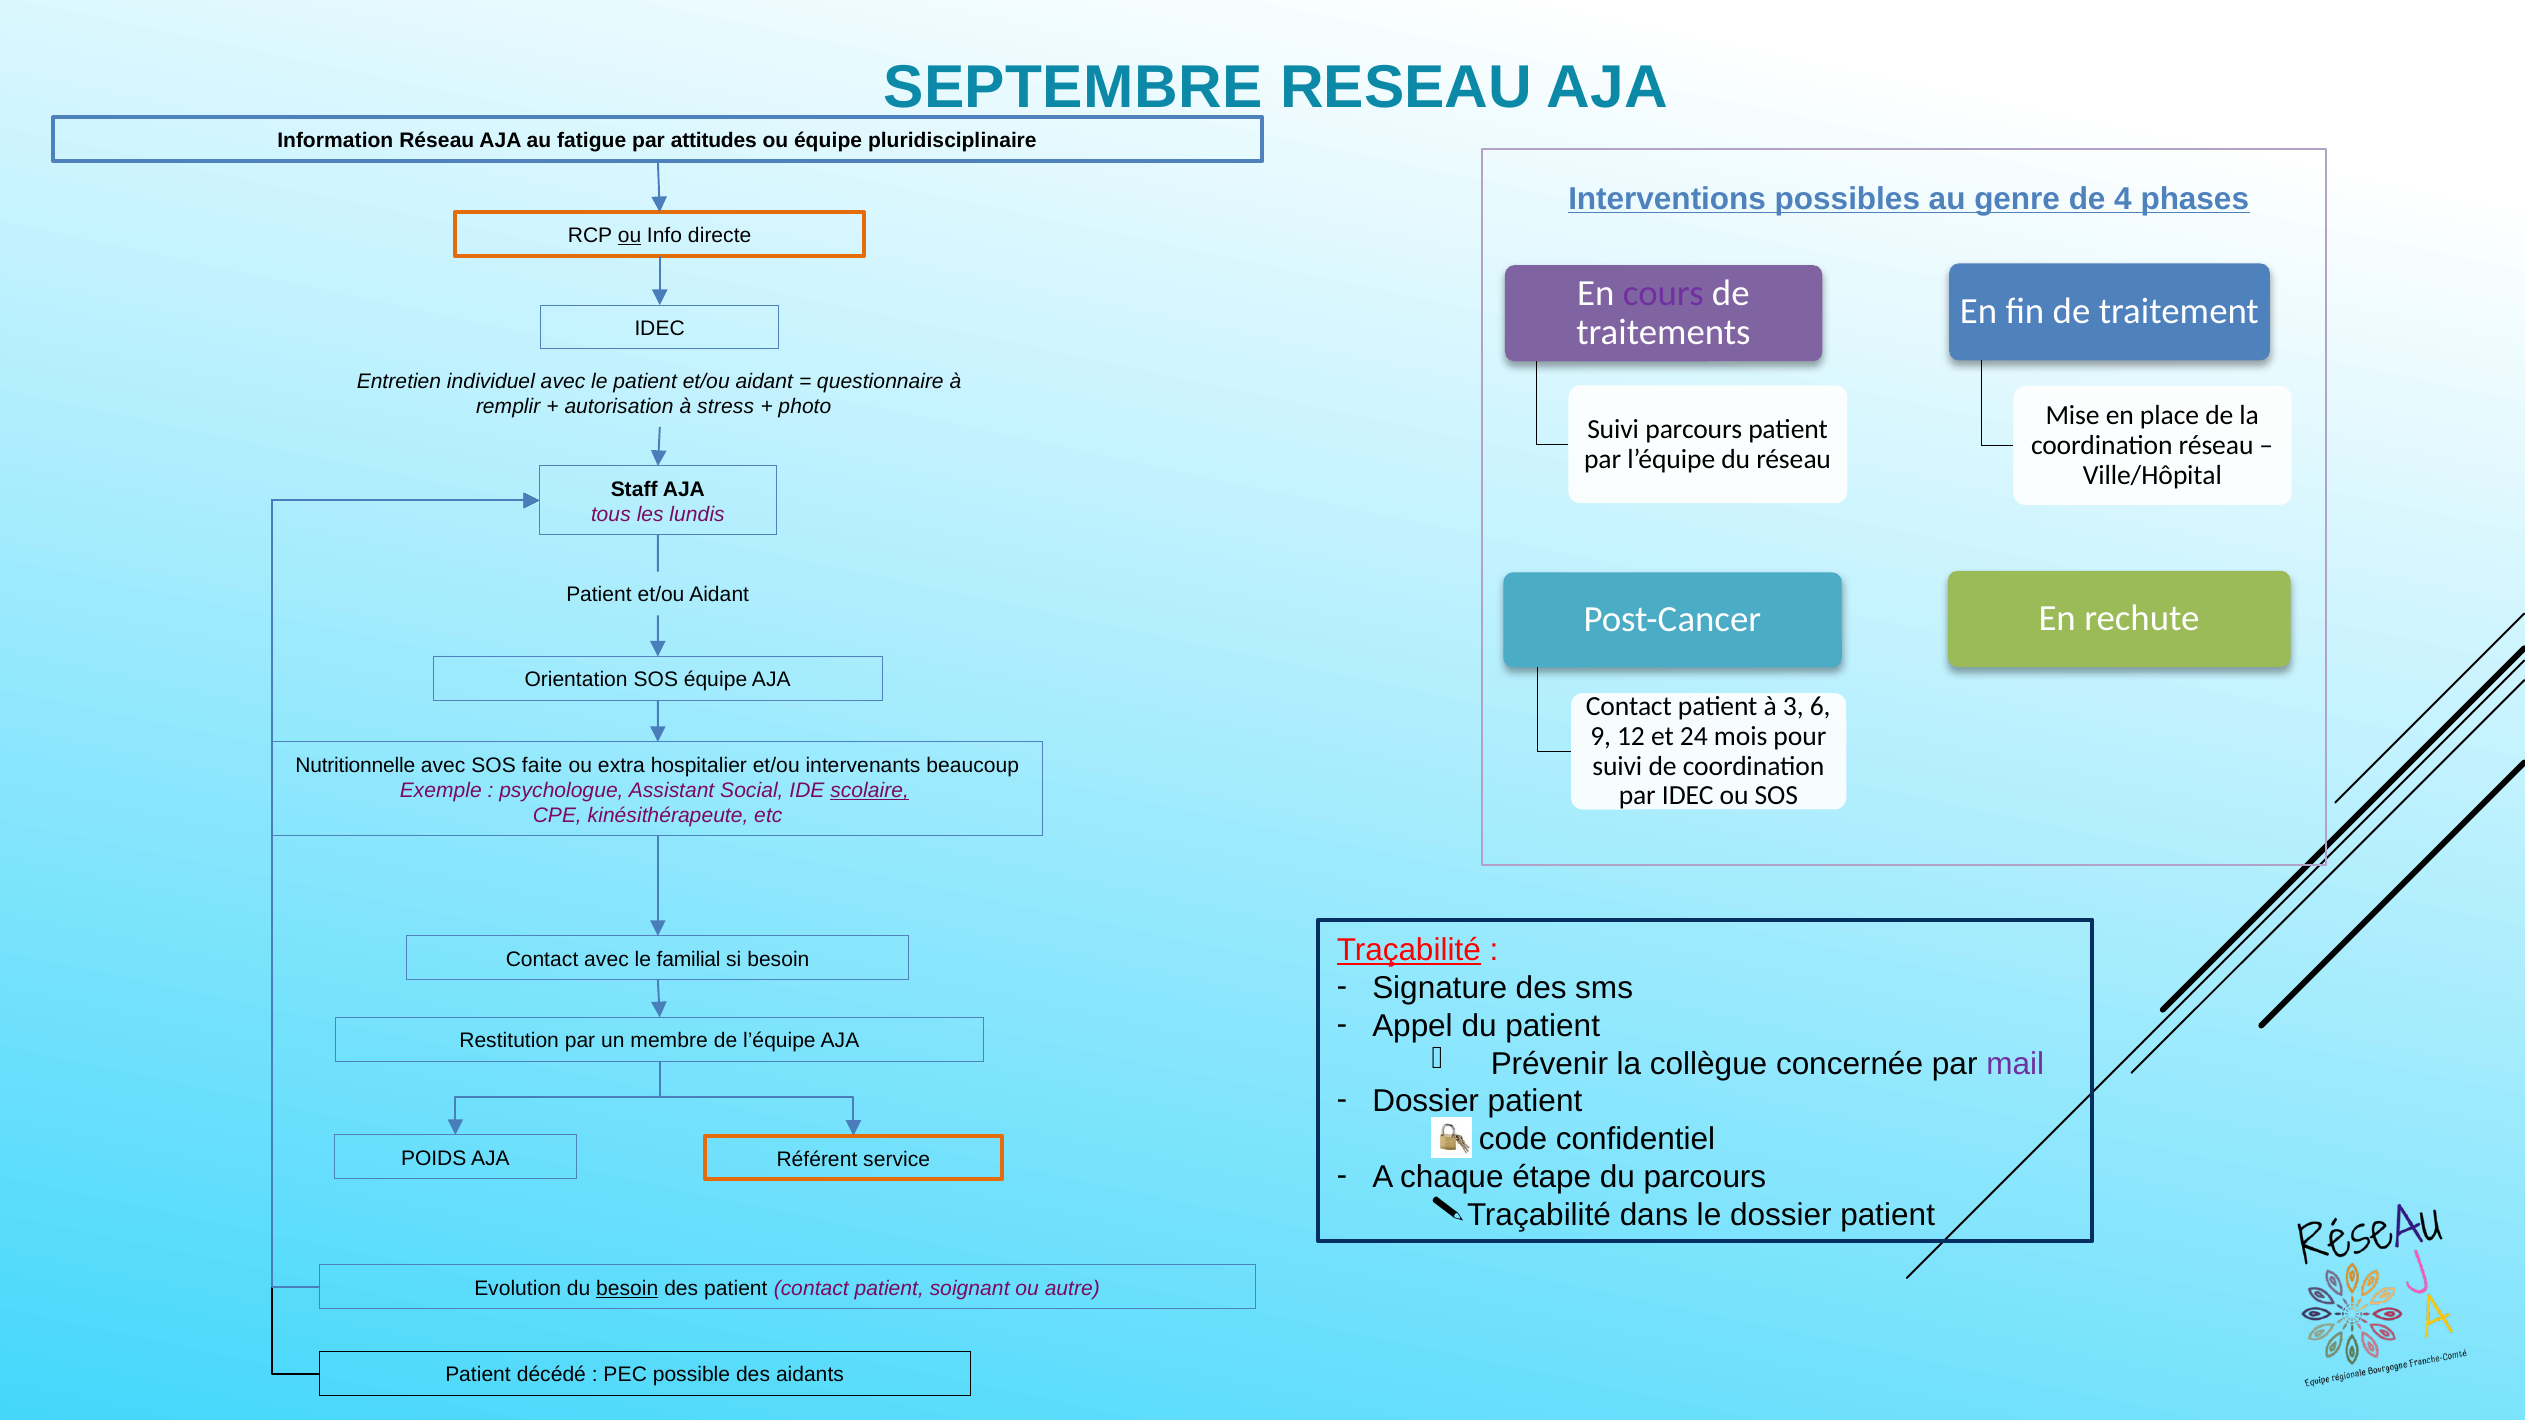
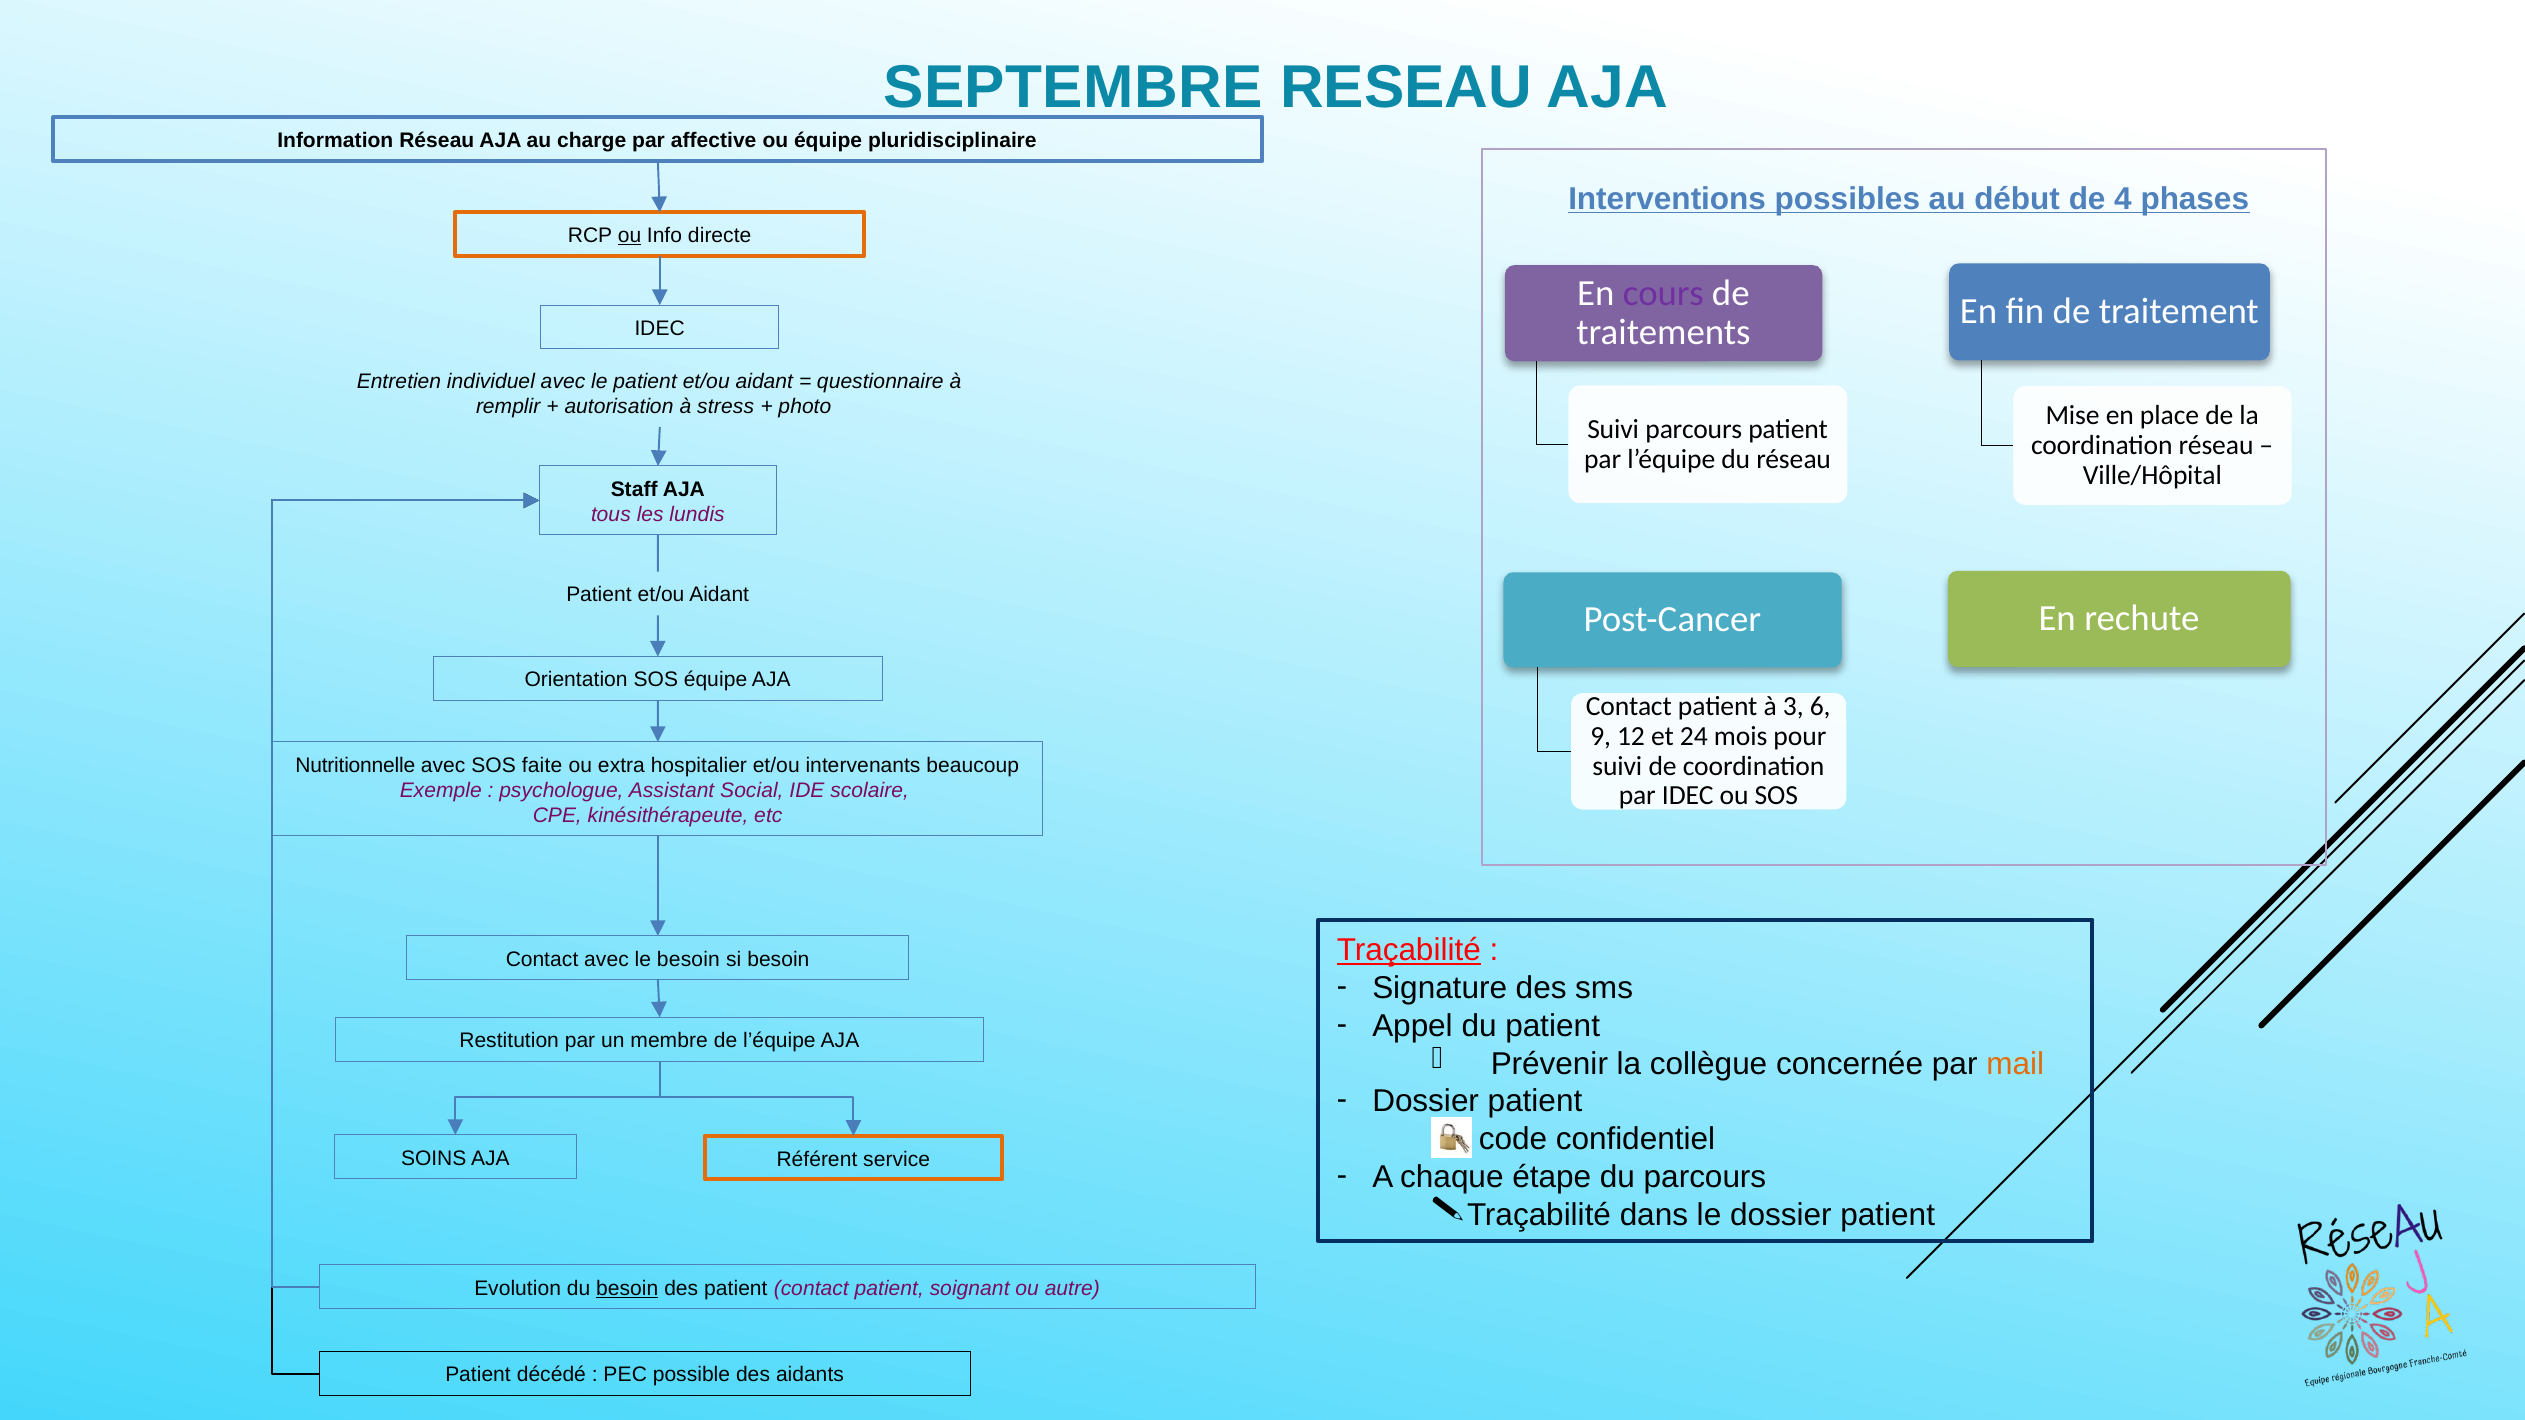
fatigue: fatigue -> charge
attitudes: attitudes -> affective
genre: genre -> début
scolaire underline: present -> none
le familial: familial -> besoin
mail colour: purple -> orange
POIDS: POIDS -> SOINS
